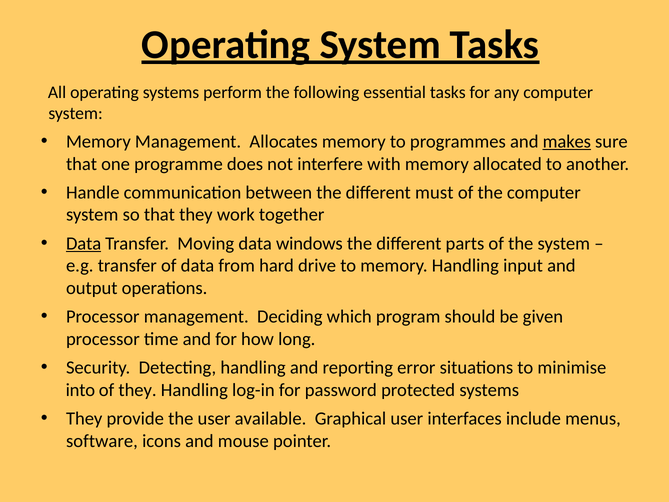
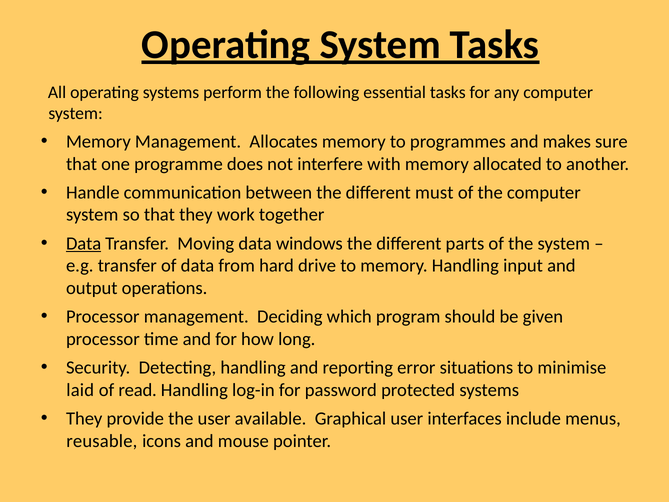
makes underline: present -> none
into: into -> laid
of they: they -> read
software: software -> reusable
